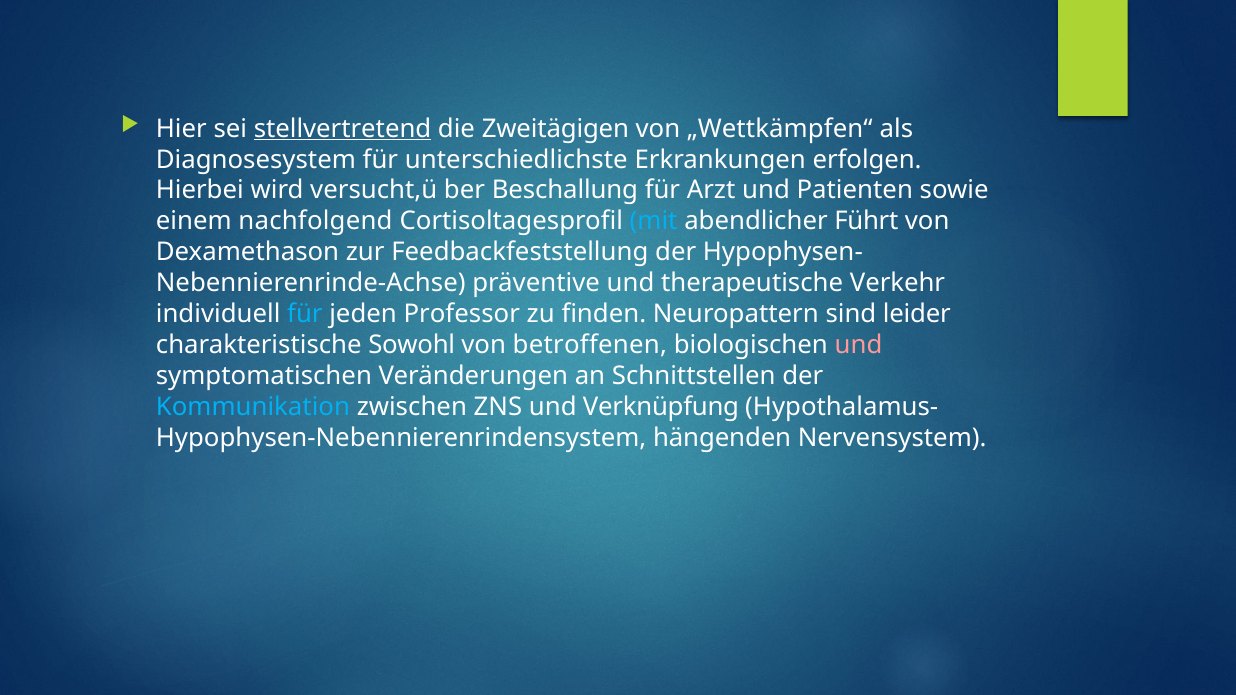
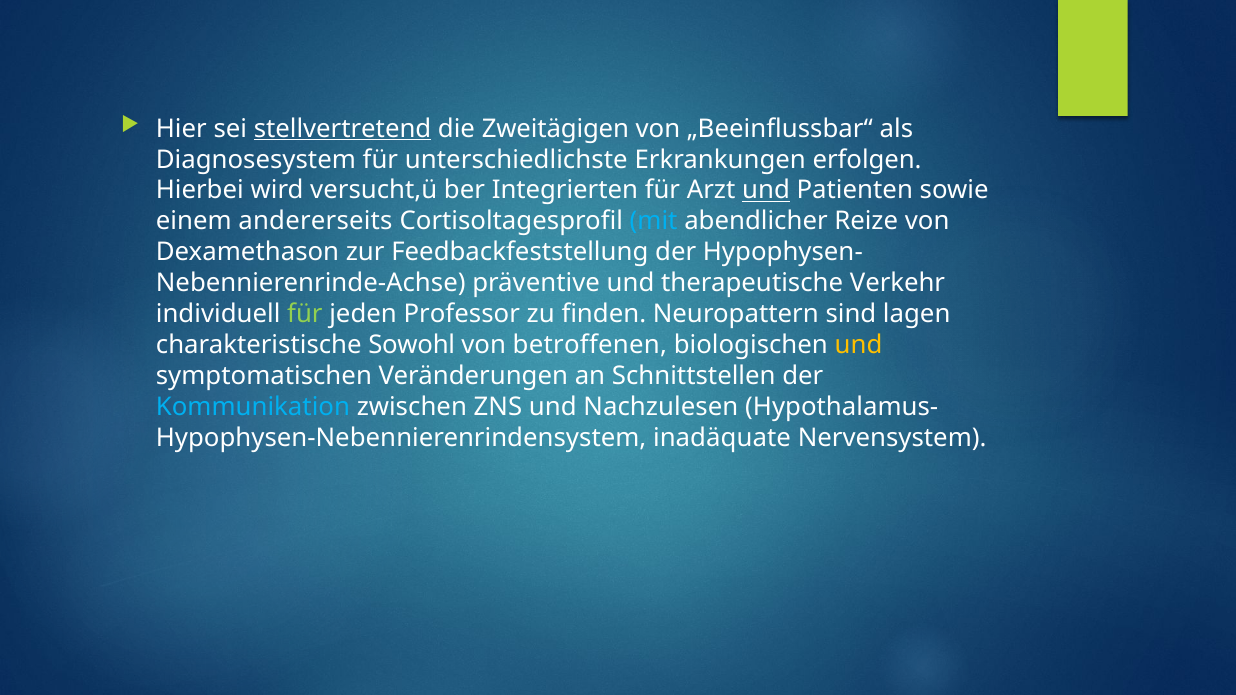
„Wettkämpfen“: „Wettkämpfen“ -> „Beeinflussbar“
Beschallung: Beschallung -> Integrierten
und at (766, 190) underline: none -> present
nachfolgend: nachfolgend -> andererseits
Führt: Führt -> Reize
für at (305, 314) colour: light blue -> light green
leider: leider -> lagen
und at (859, 345) colour: pink -> yellow
Verknüpfung: Verknüpfung -> Nachzulesen
hängenden: hängenden -> inadäquate
